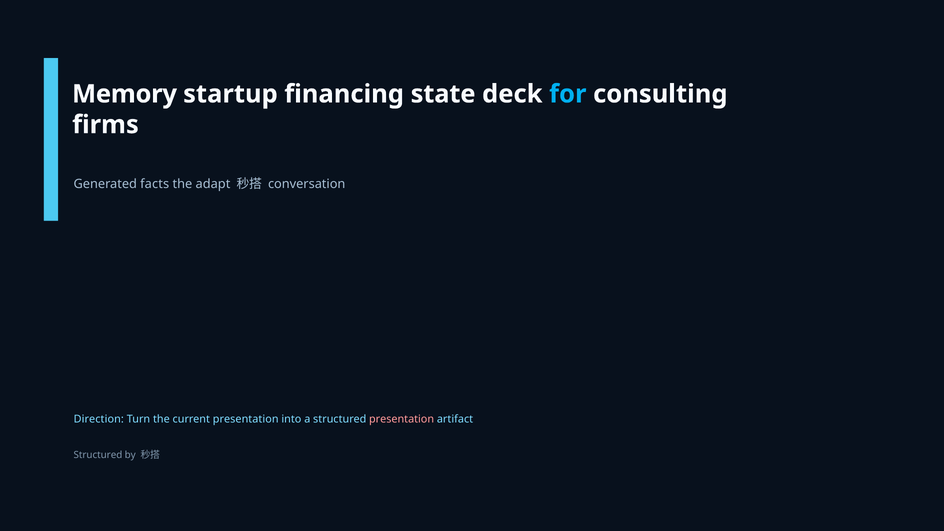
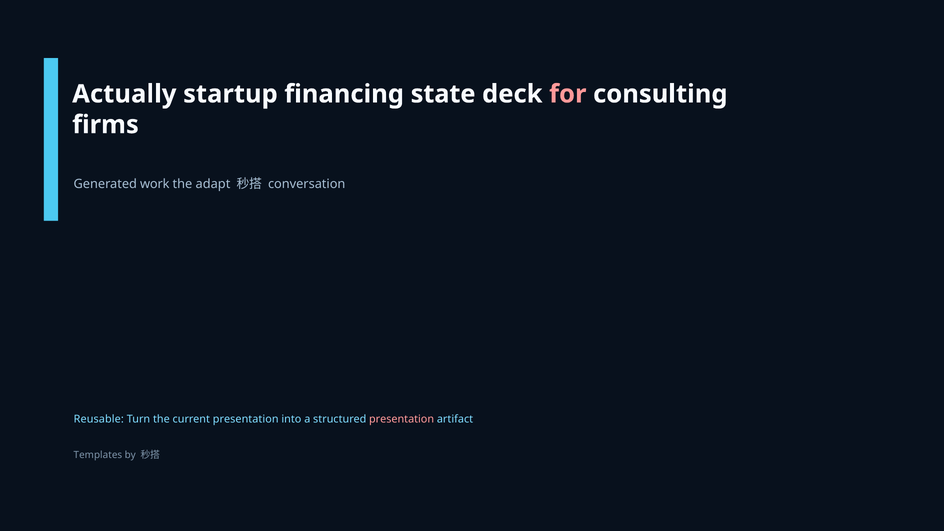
Memory: Memory -> Actually
for colour: light blue -> pink
facts: facts -> work
Direction: Direction -> Reusable
Structured at (98, 455): Structured -> Templates
